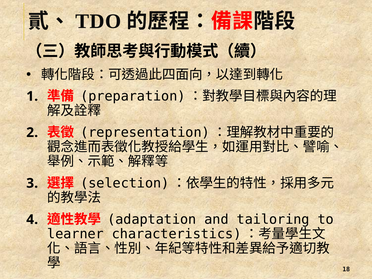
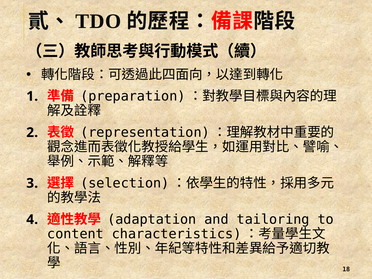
learner: learner -> content
